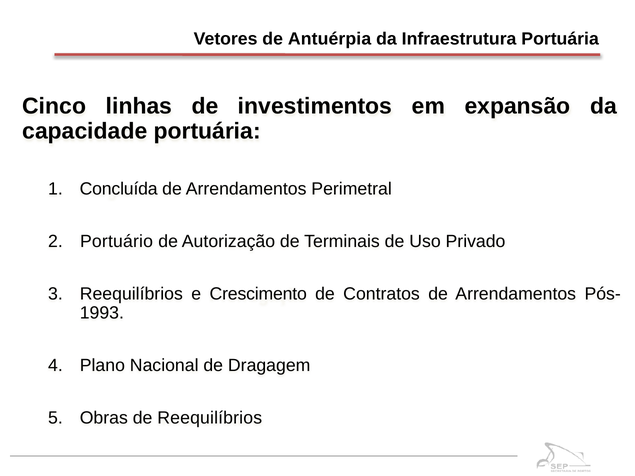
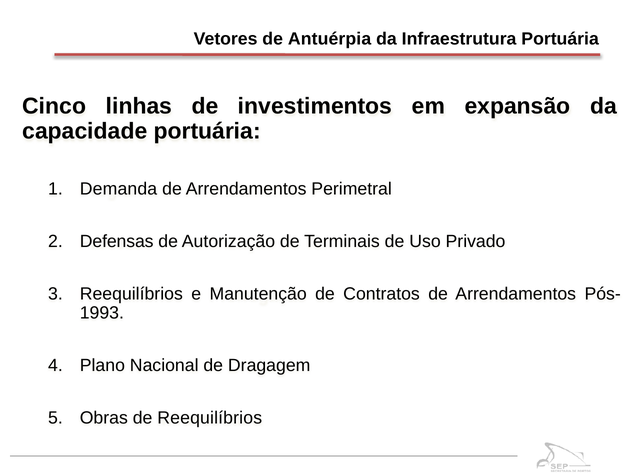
Concluída: Concluída -> Demanda
Portuário: Portuário -> Defensas
Crescimento: Crescimento -> Manutenção
